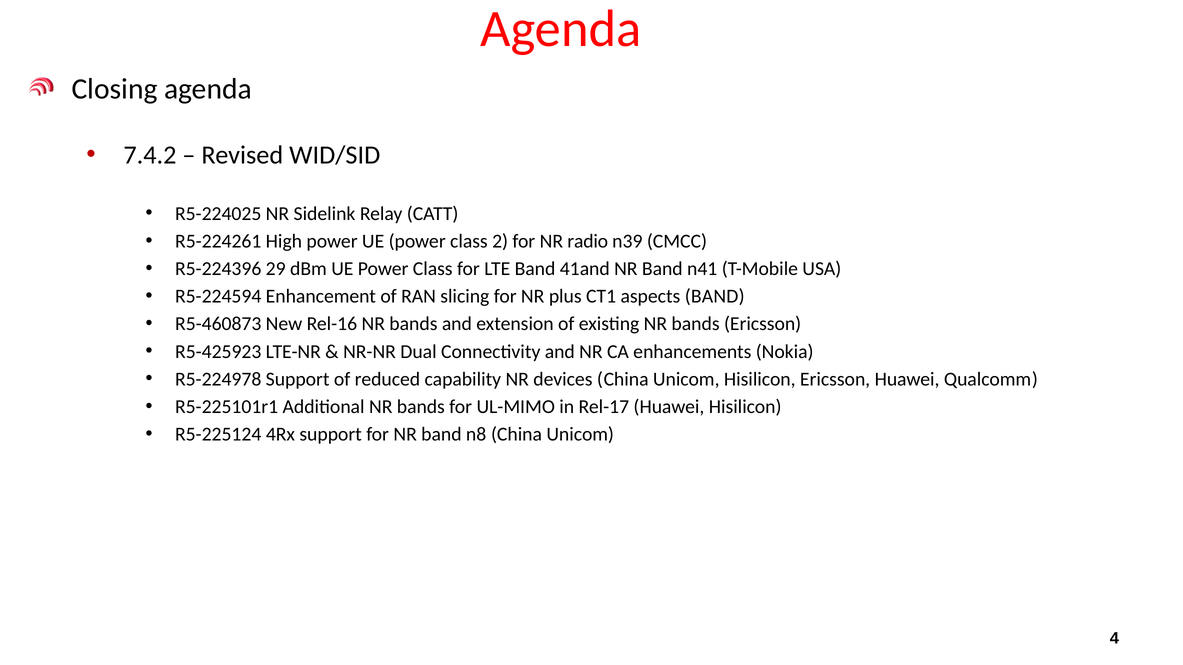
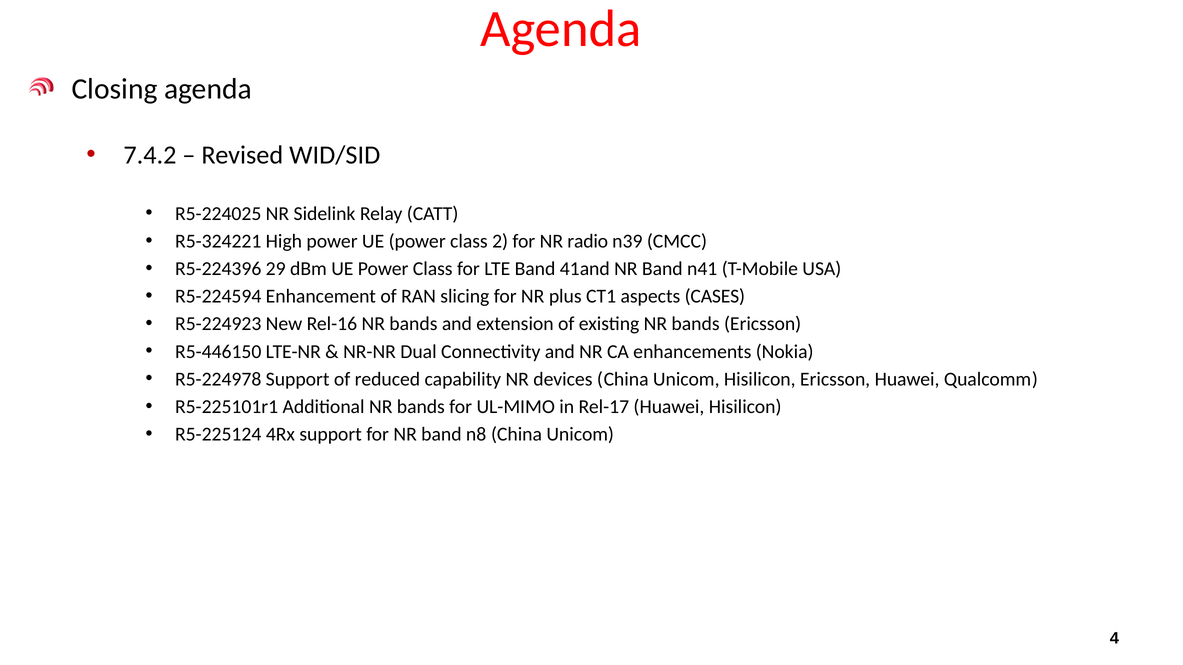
R5-224261: R5-224261 -> R5-324221
aspects BAND: BAND -> CASES
R5-460873: R5-460873 -> R5-224923
R5-425923: R5-425923 -> R5-446150
